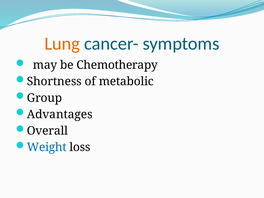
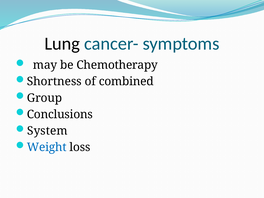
Lung colour: orange -> black
metabolic: metabolic -> combined
Advantages: Advantages -> Conclusions
Overall: Overall -> System
